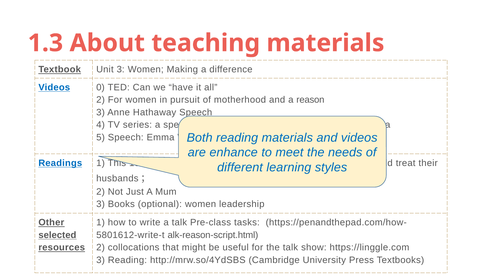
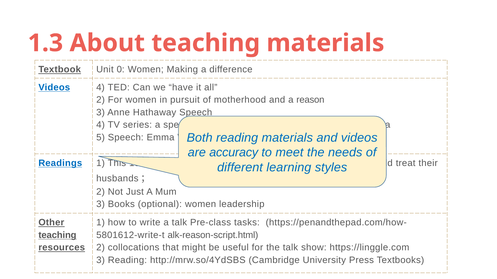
Unit 3: 3 -> 0
Videos 0: 0 -> 4
enhance: enhance -> accuracy
selected at (57, 235): selected -> teaching
